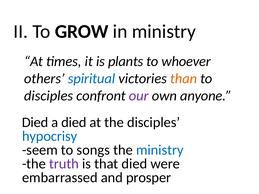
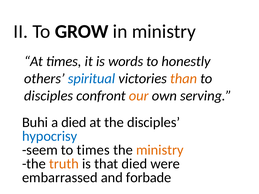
plants: plants -> words
whoever: whoever -> honestly
our colour: purple -> orange
anyone: anyone -> serving
Died at (35, 123): Died -> Buhi
to songs: songs -> times
ministry at (160, 150) colour: blue -> orange
truth colour: purple -> orange
prosper: prosper -> forbade
